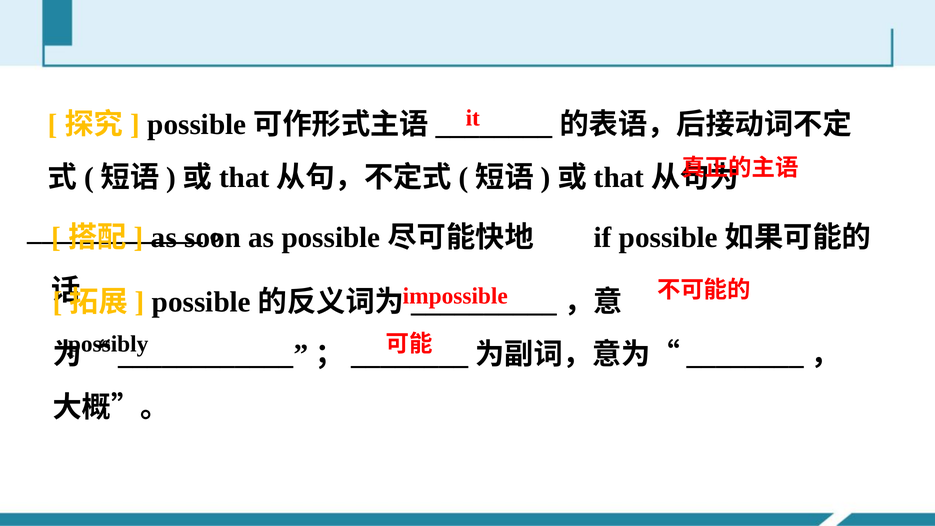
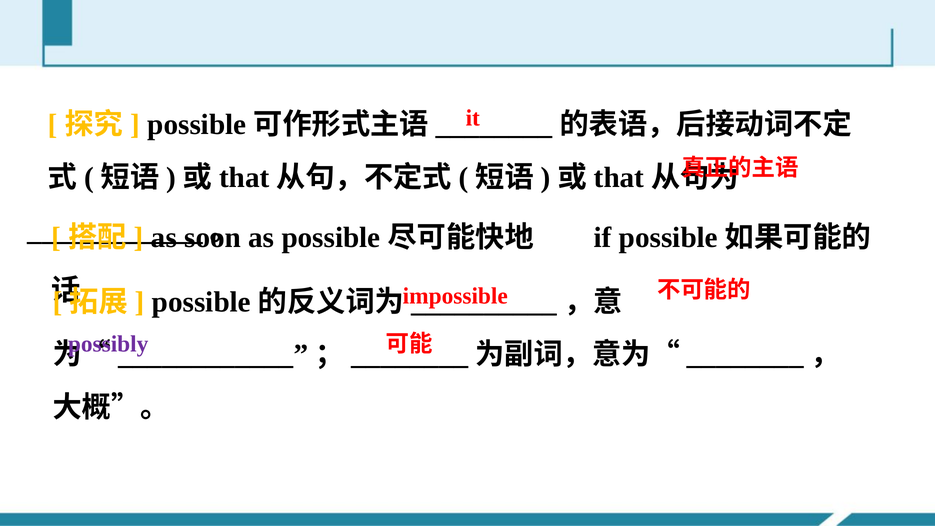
possibly colour: black -> purple
